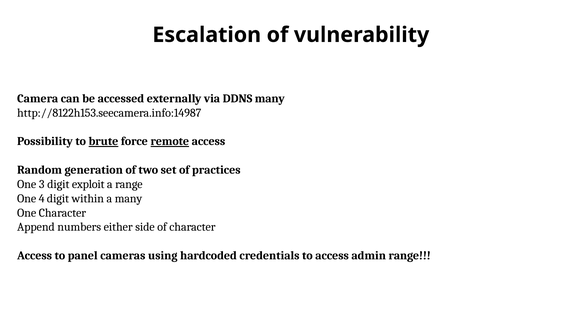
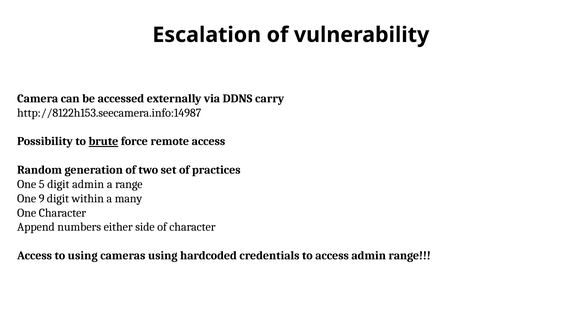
DDNS many: many -> carry
remote underline: present -> none
3: 3 -> 5
digit exploit: exploit -> admin
4: 4 -> 9
to panel: panel -> using
